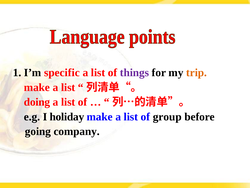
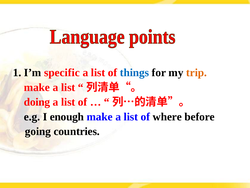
things colour: purple -> blue
holiday: holiday -> enough
group: group -> where
company: company -> countries
